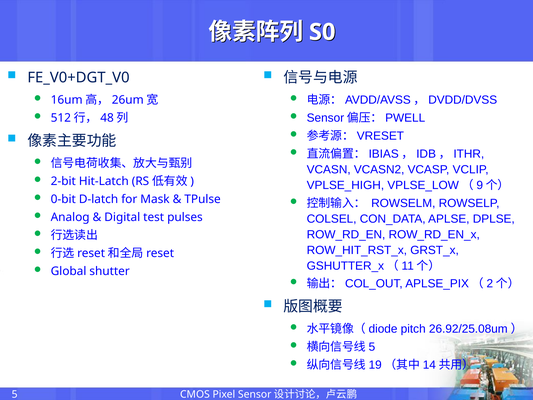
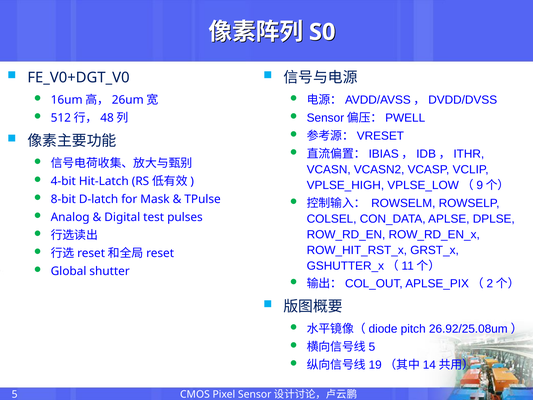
2-bit: 2-bit -> 4-bit
0-bit: 0-bit -> 8-bit
